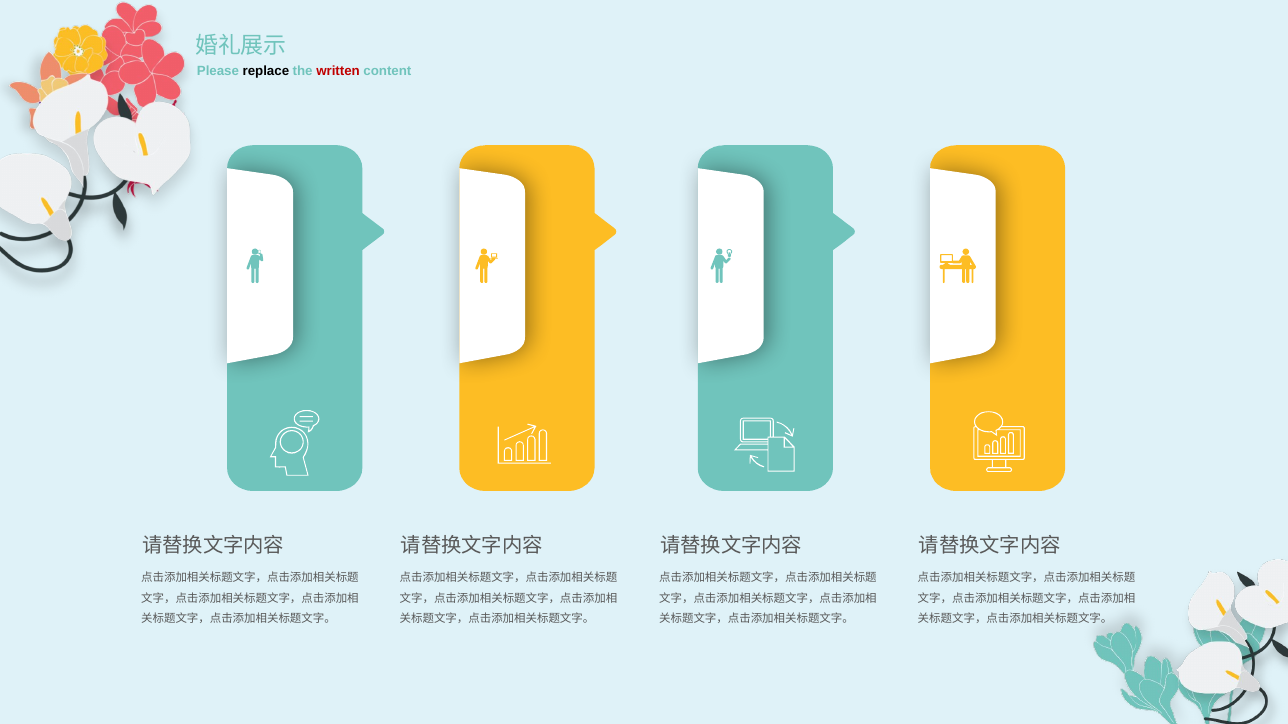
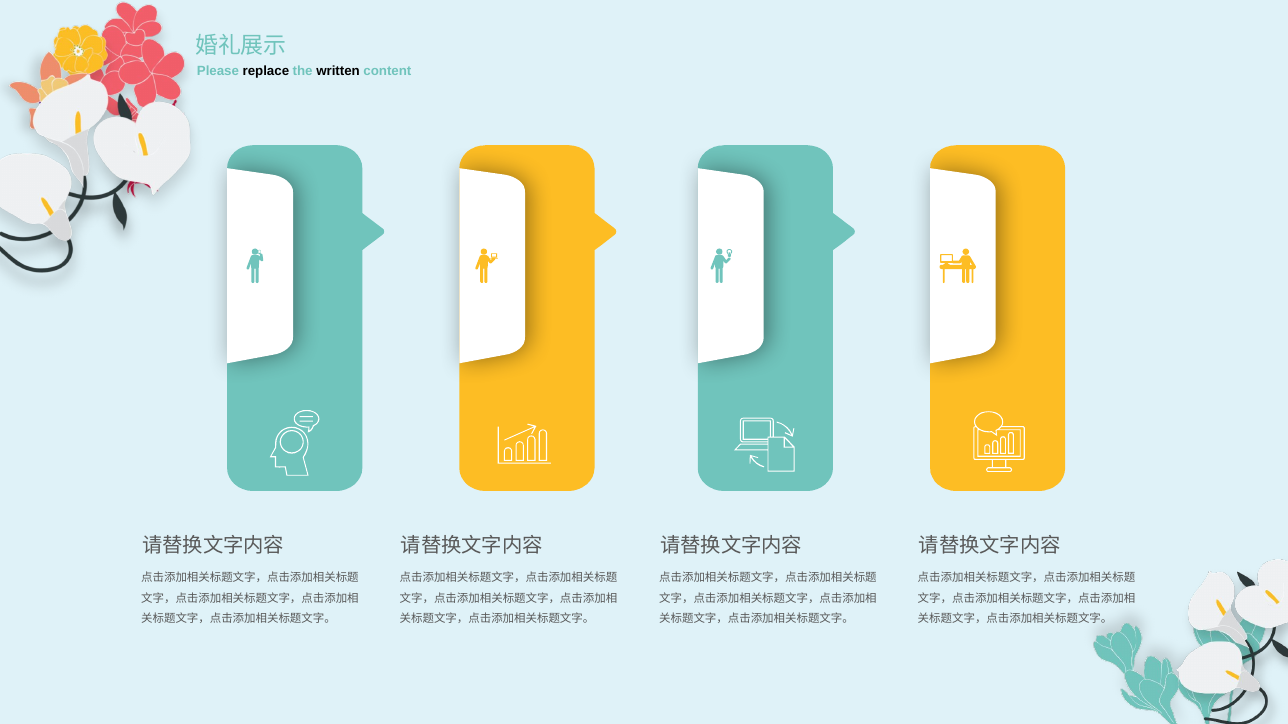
written colour: red -> black
